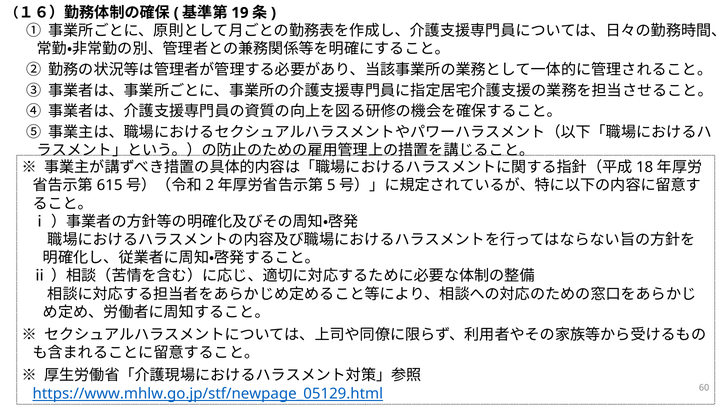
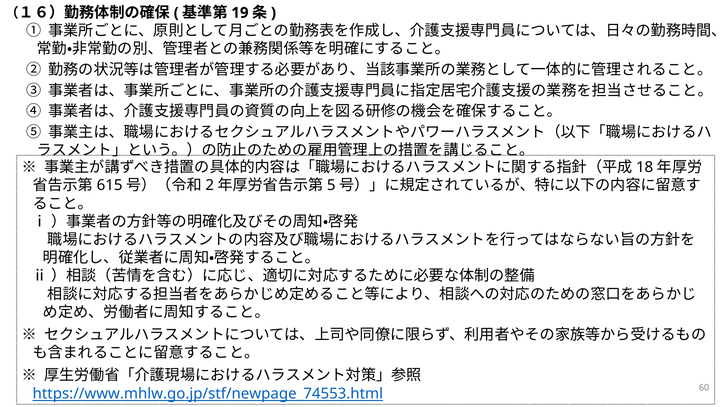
https://www.mhlw.go.jp/stf/newpage_05129.html: https://www.mhlw.go.jp/stf/newpage_05129.html -> https://www.mhlw.go.jp/stf/newpage_74553.html
